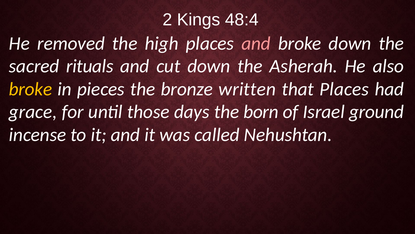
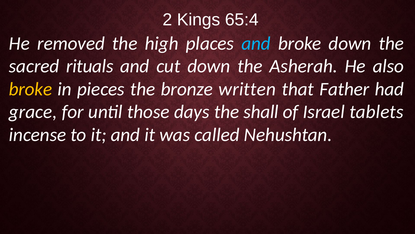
48:4: 48:4 -> 65:4
and at (256, 43) colour: pink -> light blue
that Places: Places -> Father
born: born -> shall
ground: ground -> tablets
